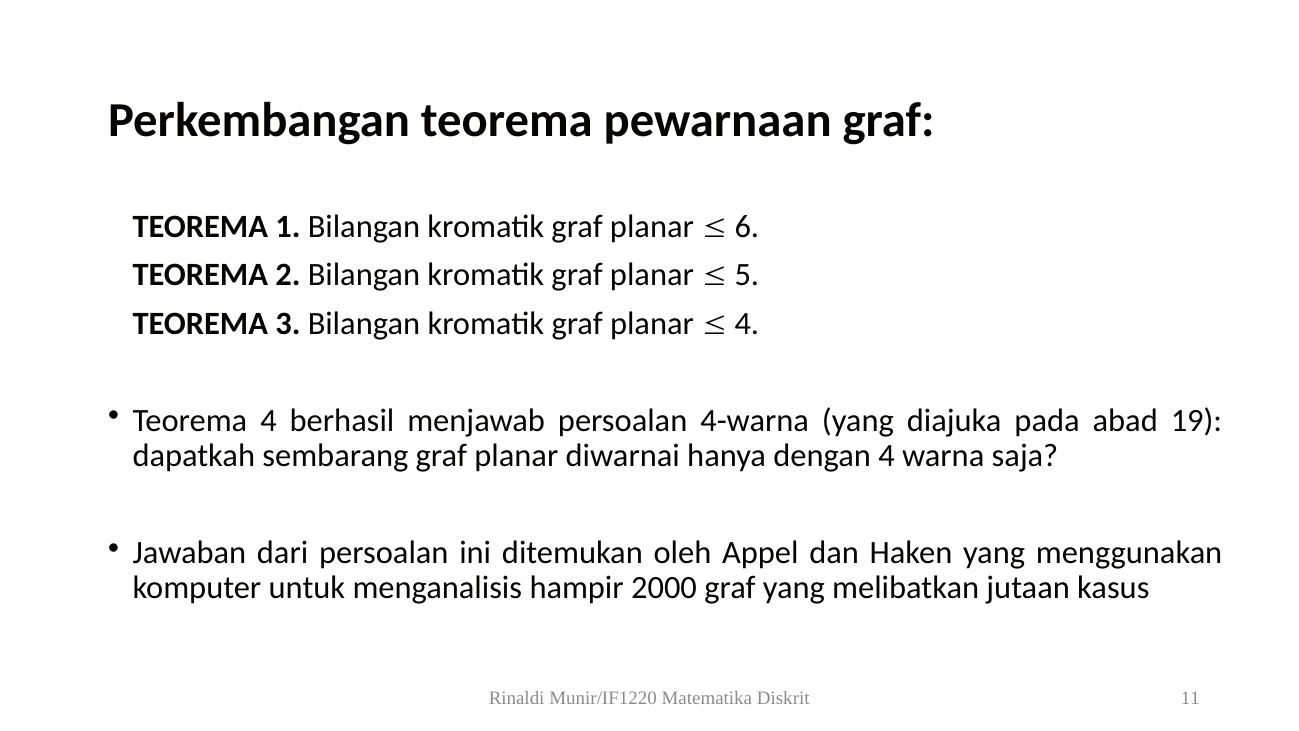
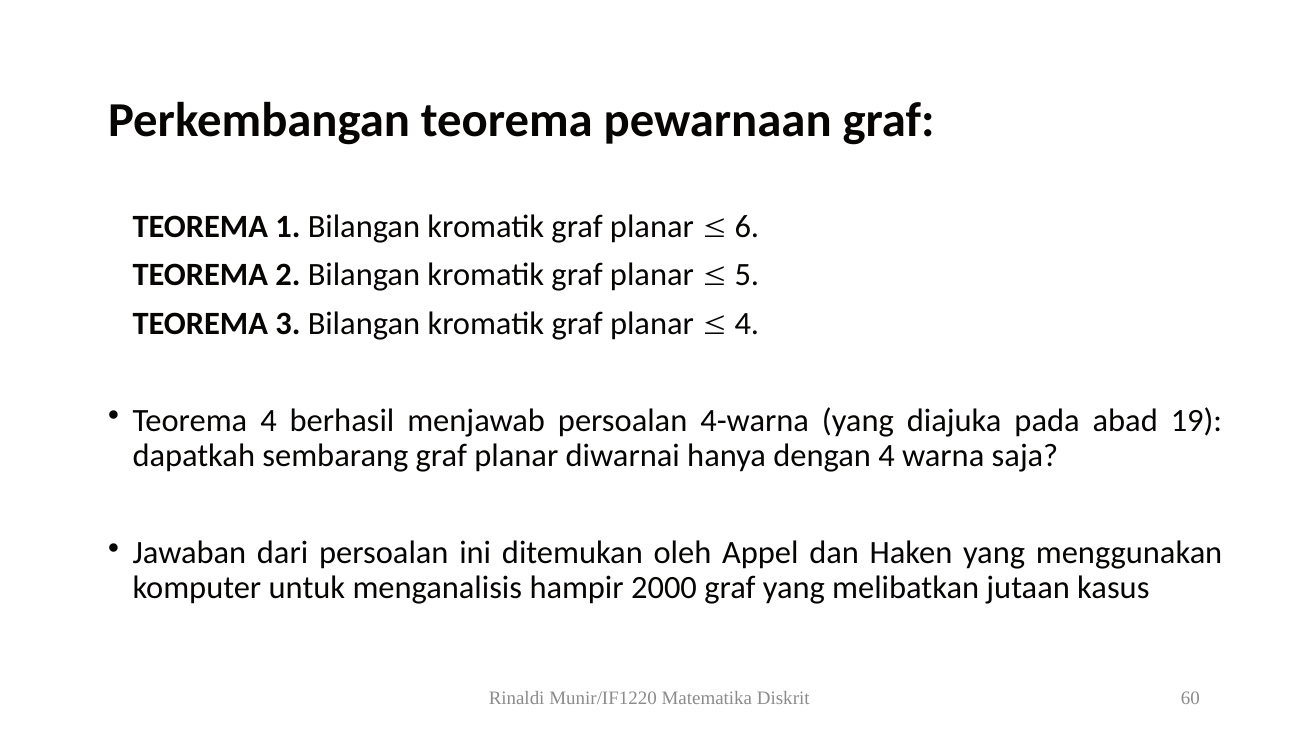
11: 11 -> 60
